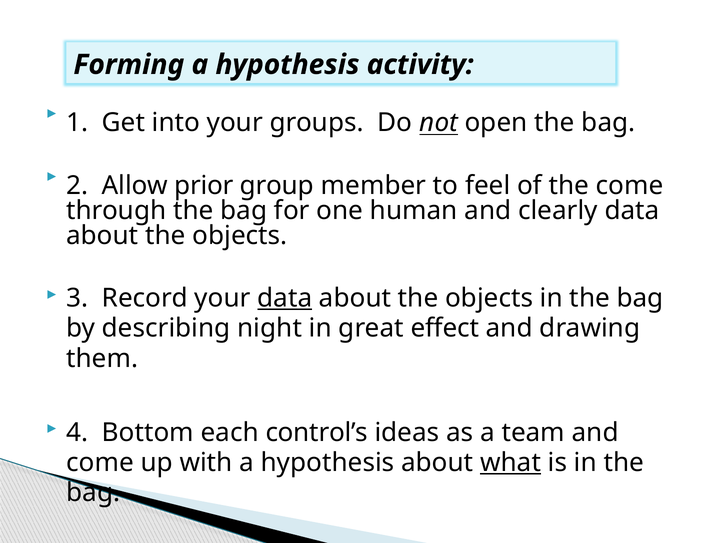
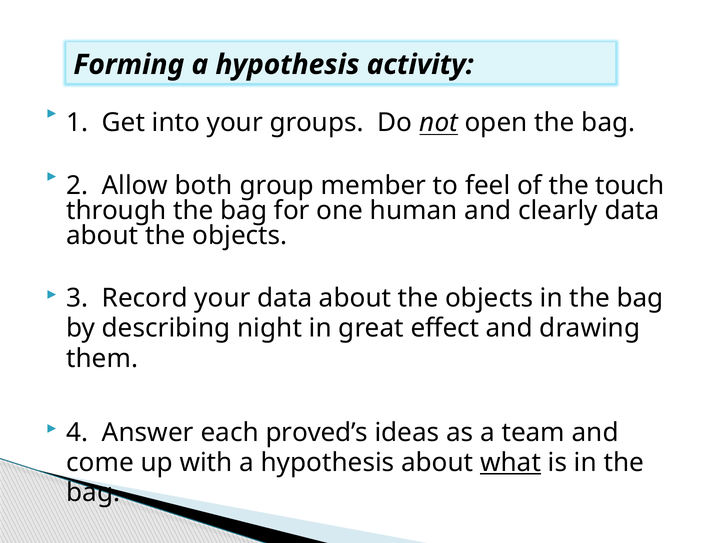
prior: prior -> both
the come: come -> touch
data at (285, 298) underline: present -> none
Bottom: Bottom -> Answer
control’s: control’s -> proved’s
